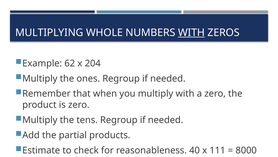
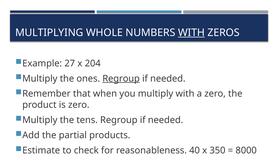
62: 62 -> 27
Regroup at (121, 78) underline: none -> present
111: 111 -> 350
